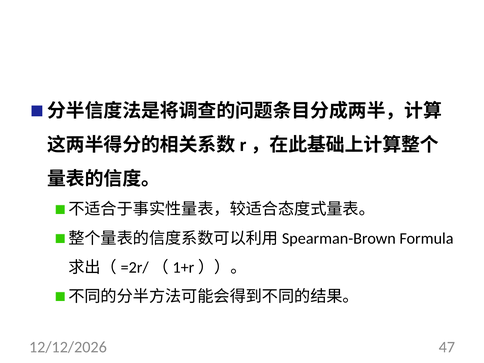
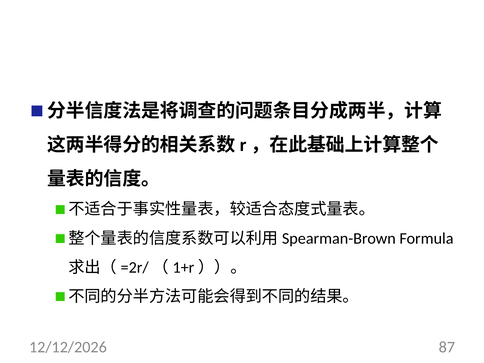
47: 47 -> 87
